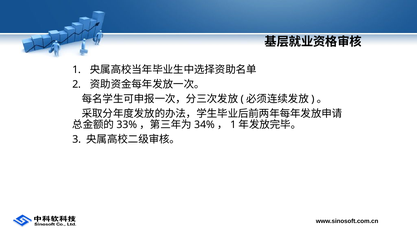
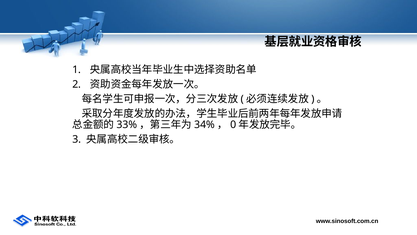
1 at (233, 125): 1 -> 0
